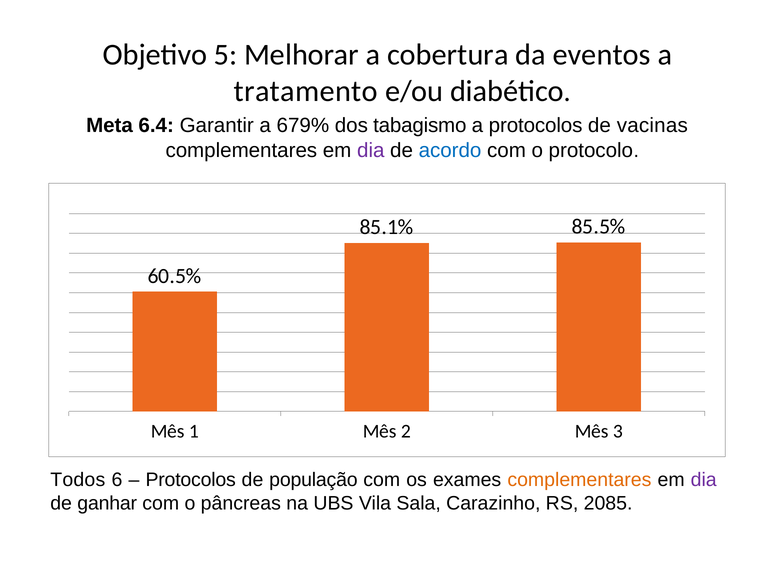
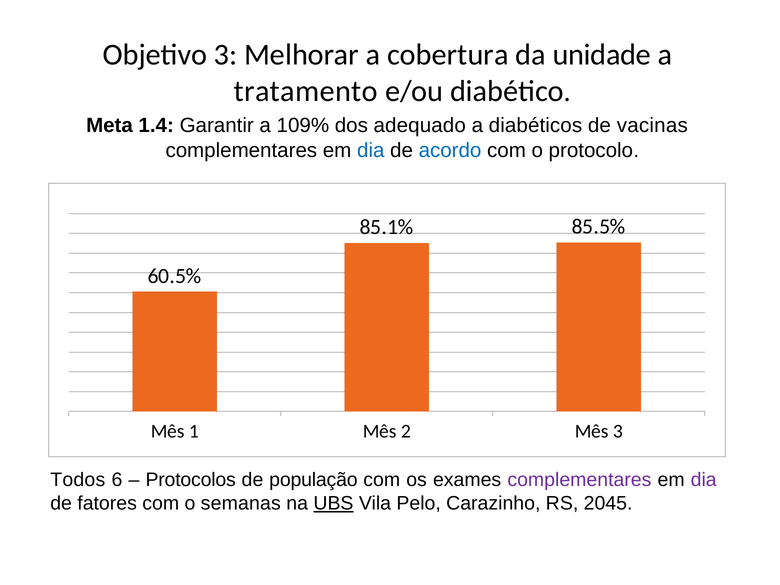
Objetivo 5: 5 -> 3
eventos: eventos -> unidade
6.4: 6.4 -> 1.4
679%: 679% -> 109%
tabagismo: tabagismo -> adequado
a protocolos: protocolos -> diabéticos
dia at (371, 150) colour: purple -> blue
complementares at (579, 480) colour: orange -> purple
ganhar: ganhar -> fatores
pâncreas: pâncreas -> semanas
UBS underline: none -> present
Sala: Sala -> Pelo
2085: 2085 -> 2045
